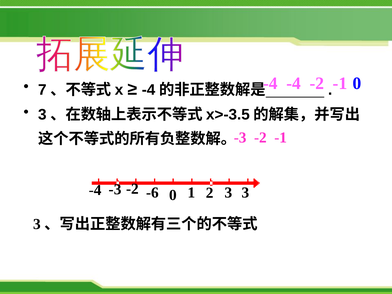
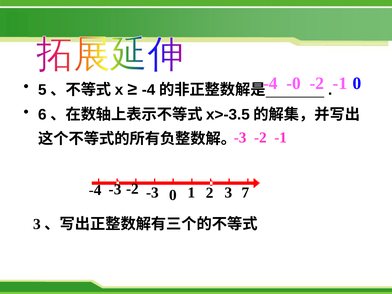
-4 -4: -4 -> -0
7: 7 -> 5
3 at (42, 115): 3 -> 6
-2 -6: -6 -> -3
0 3: 3 -> 7
